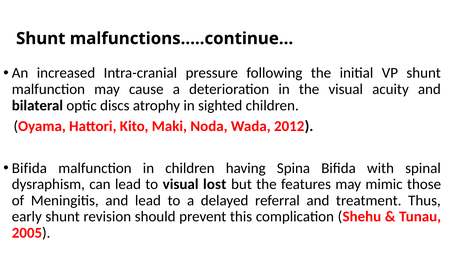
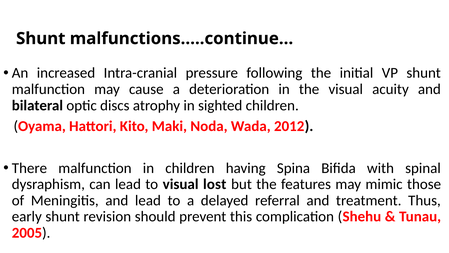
Bifida at (29, 168): Bifida -> There
